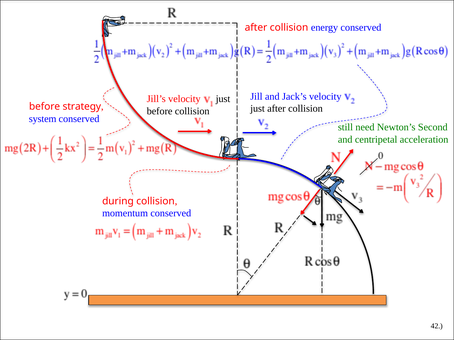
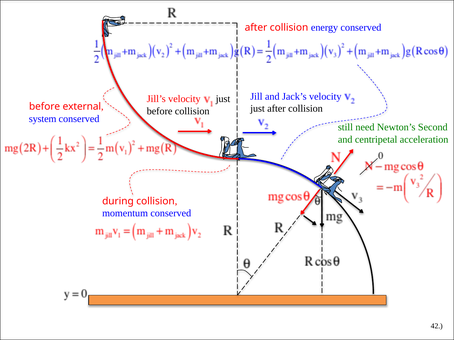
strategy: strategy -> external
